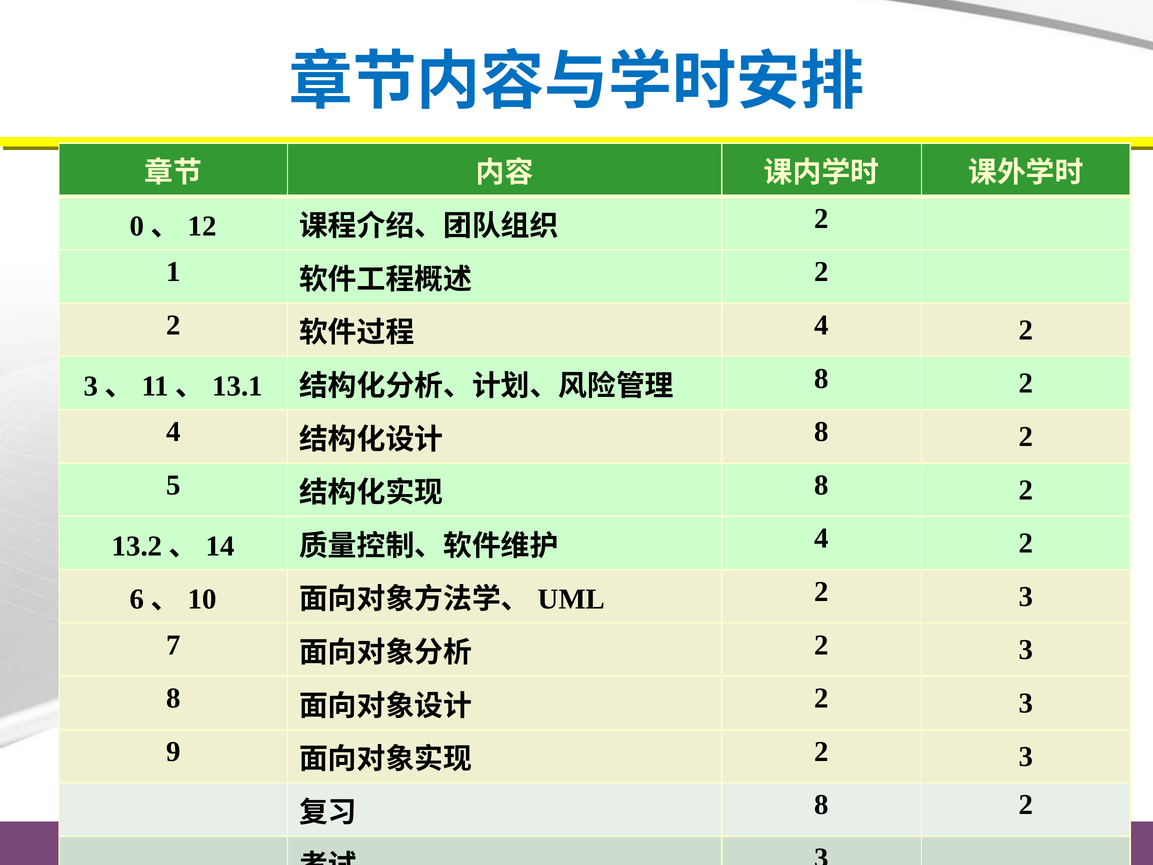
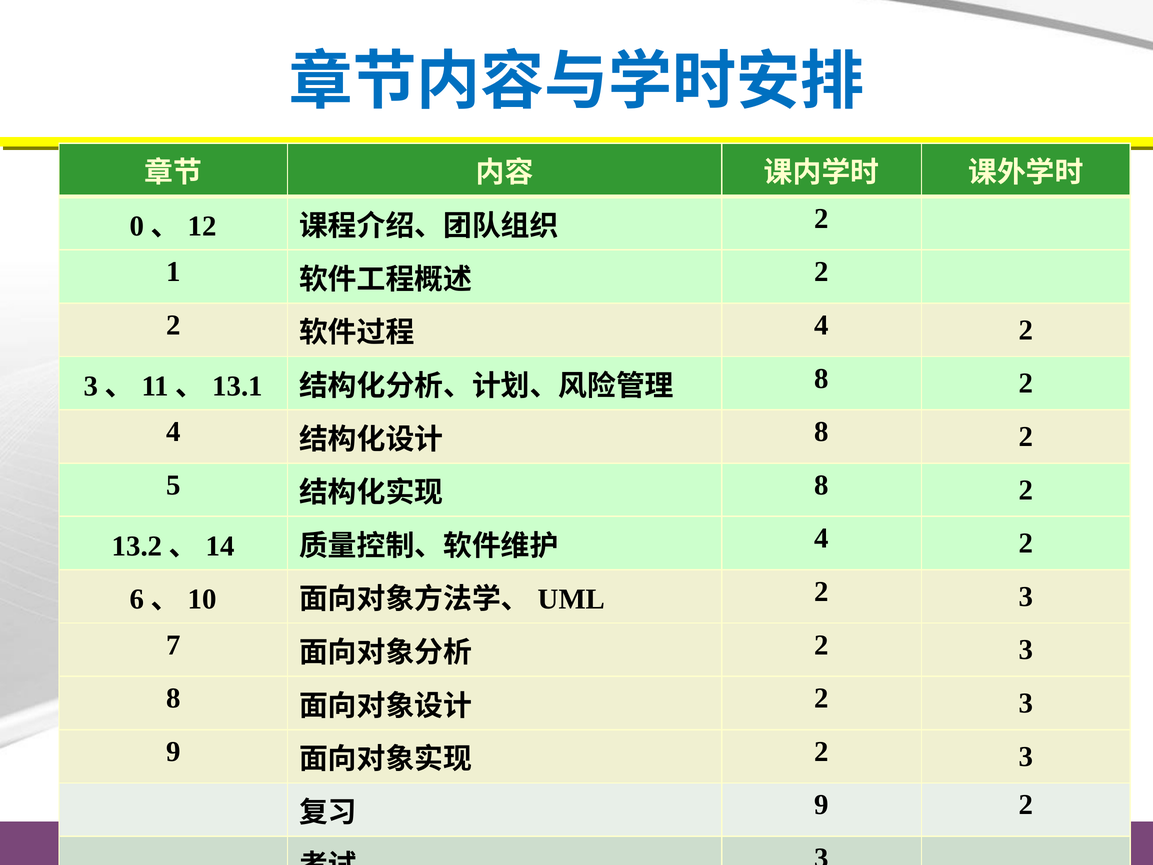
8 at (822, 805): 8 -> 9
